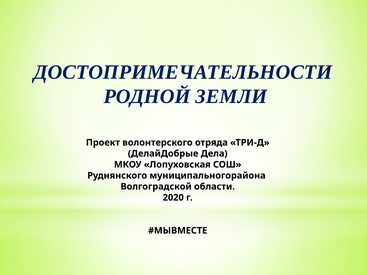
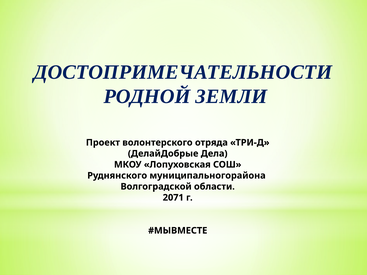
2020: 2020 -> 2071
